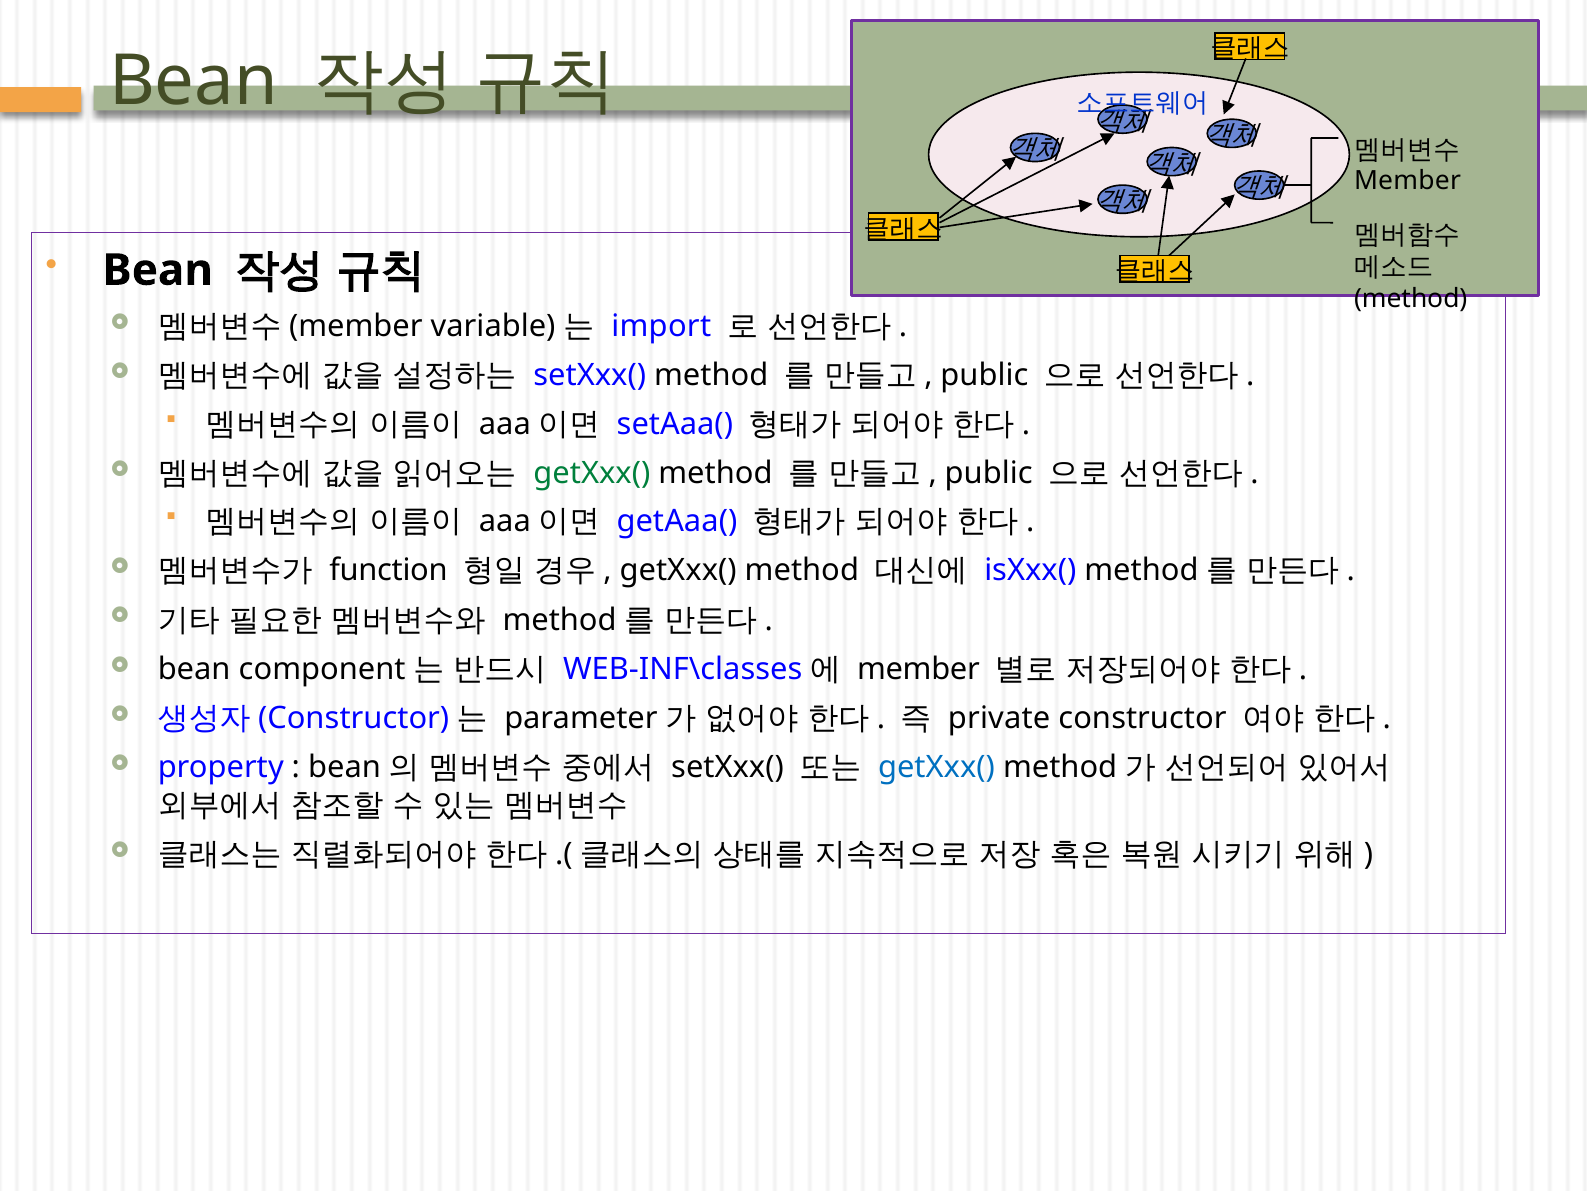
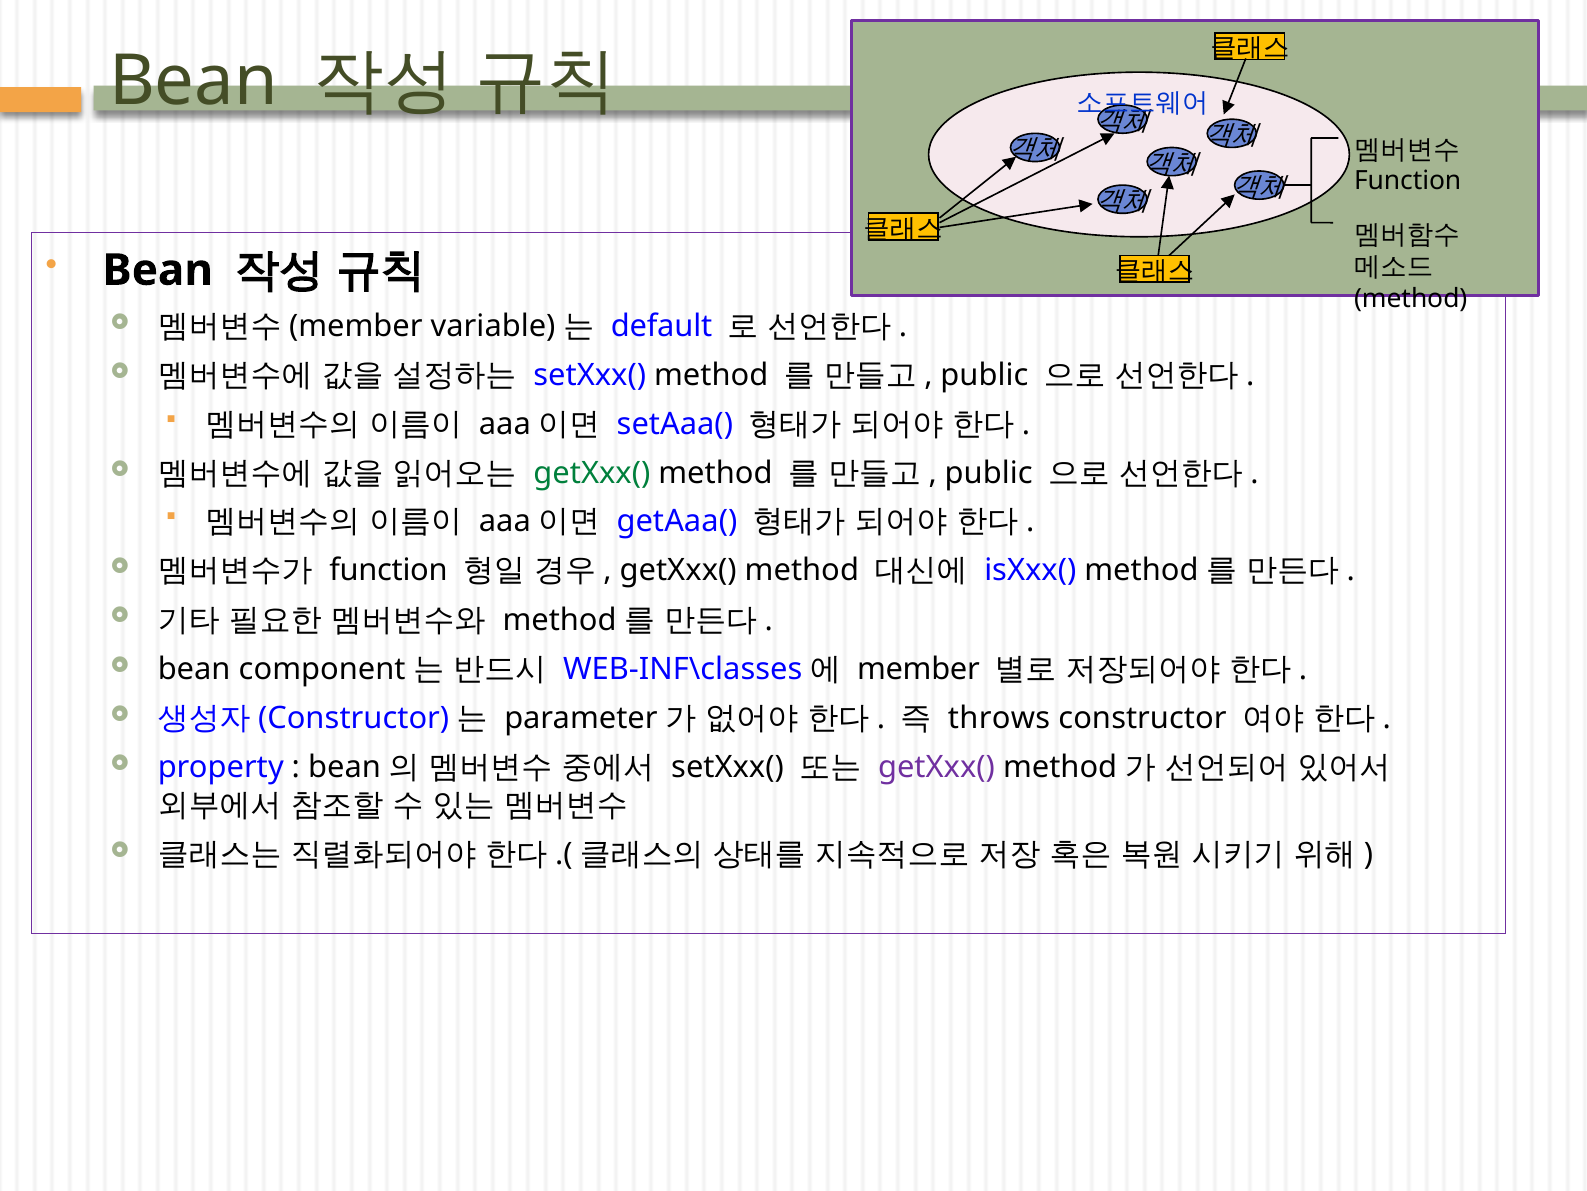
Member at (1408, 181): Member -> Function
import: import -> default
private: private -> throws
getXxx( at (936, 767) colour: blue -> purple
